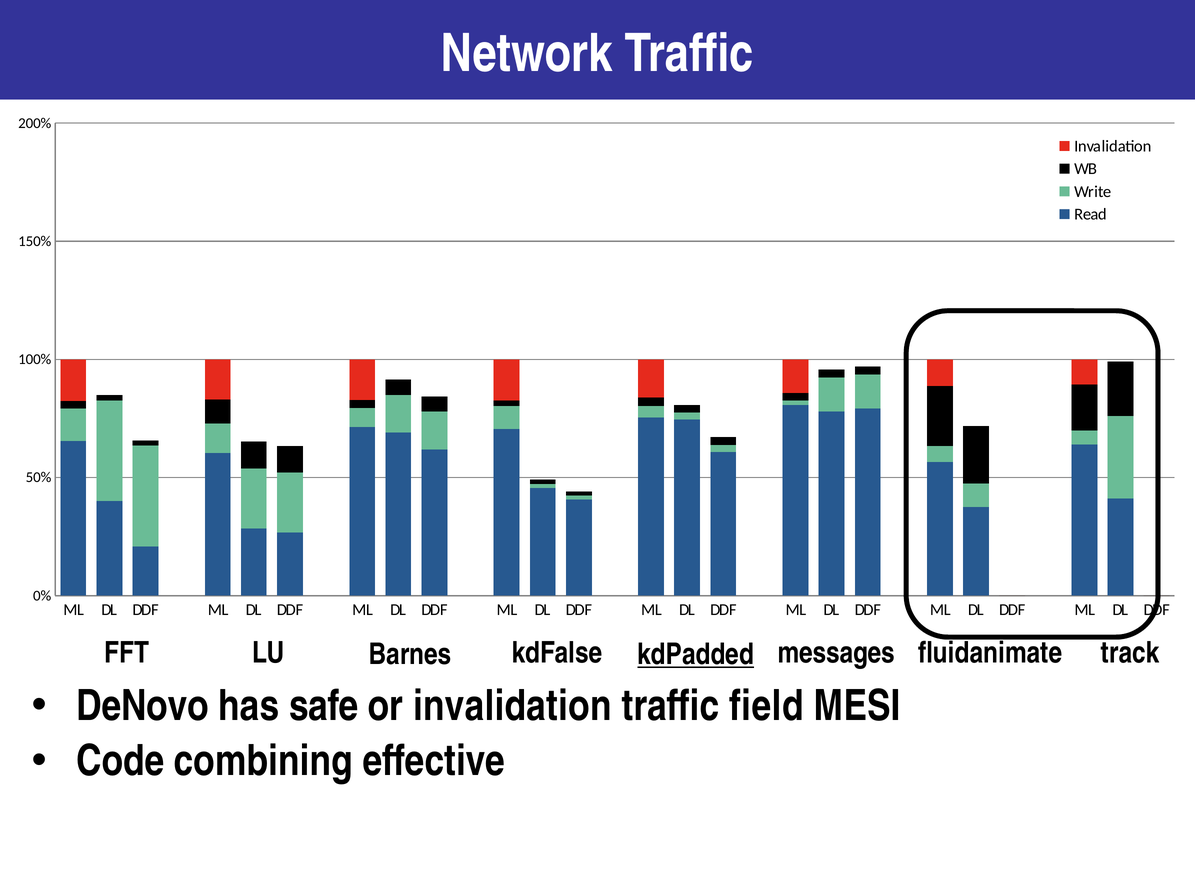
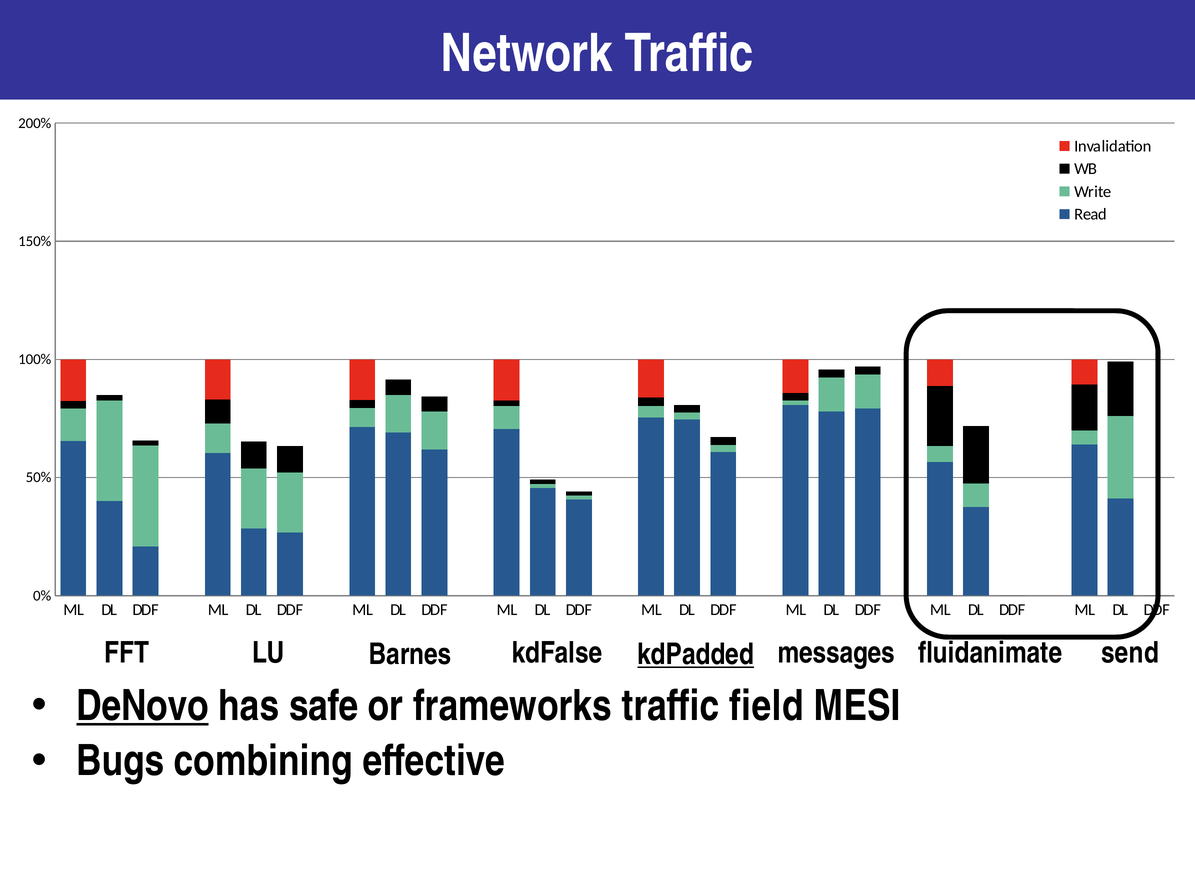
track: track -> send
DeNovo underline: none -> present
or invalidation: invalidation -> frameworks
Code: Code -> Bugs
